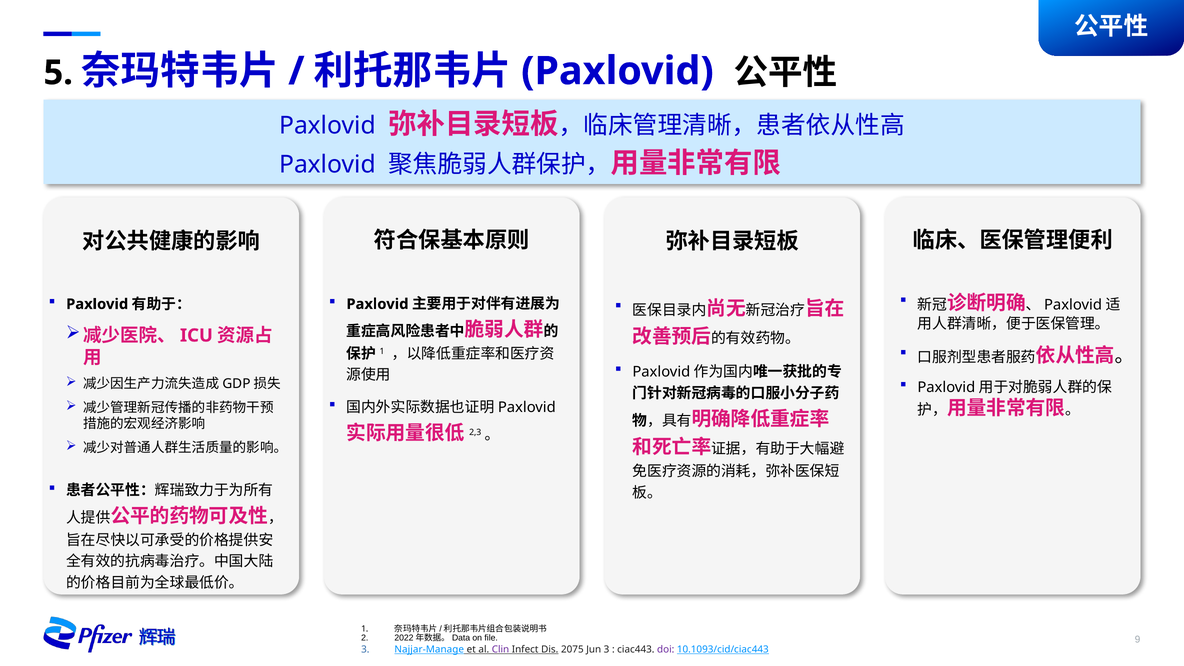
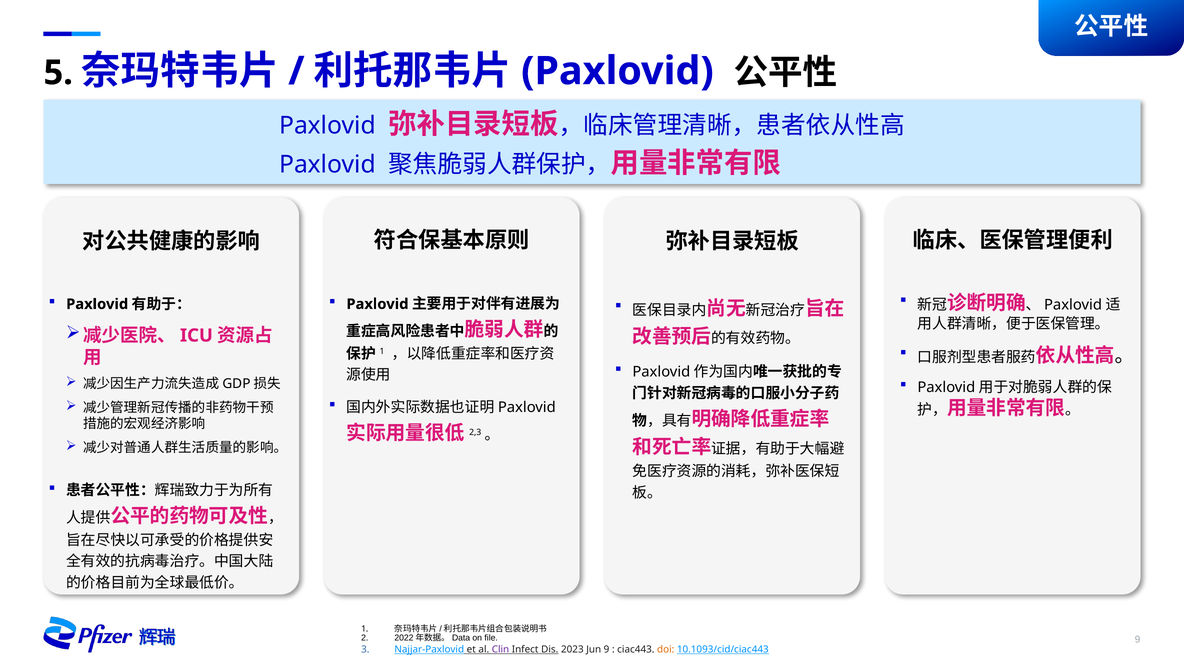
Najjar-Manage: Najjar-Manage -> Najjar-Paxlovid
2075: 2075 -> 2023
Jun 3: 3 -> 9
doi colour: purple -> orange
